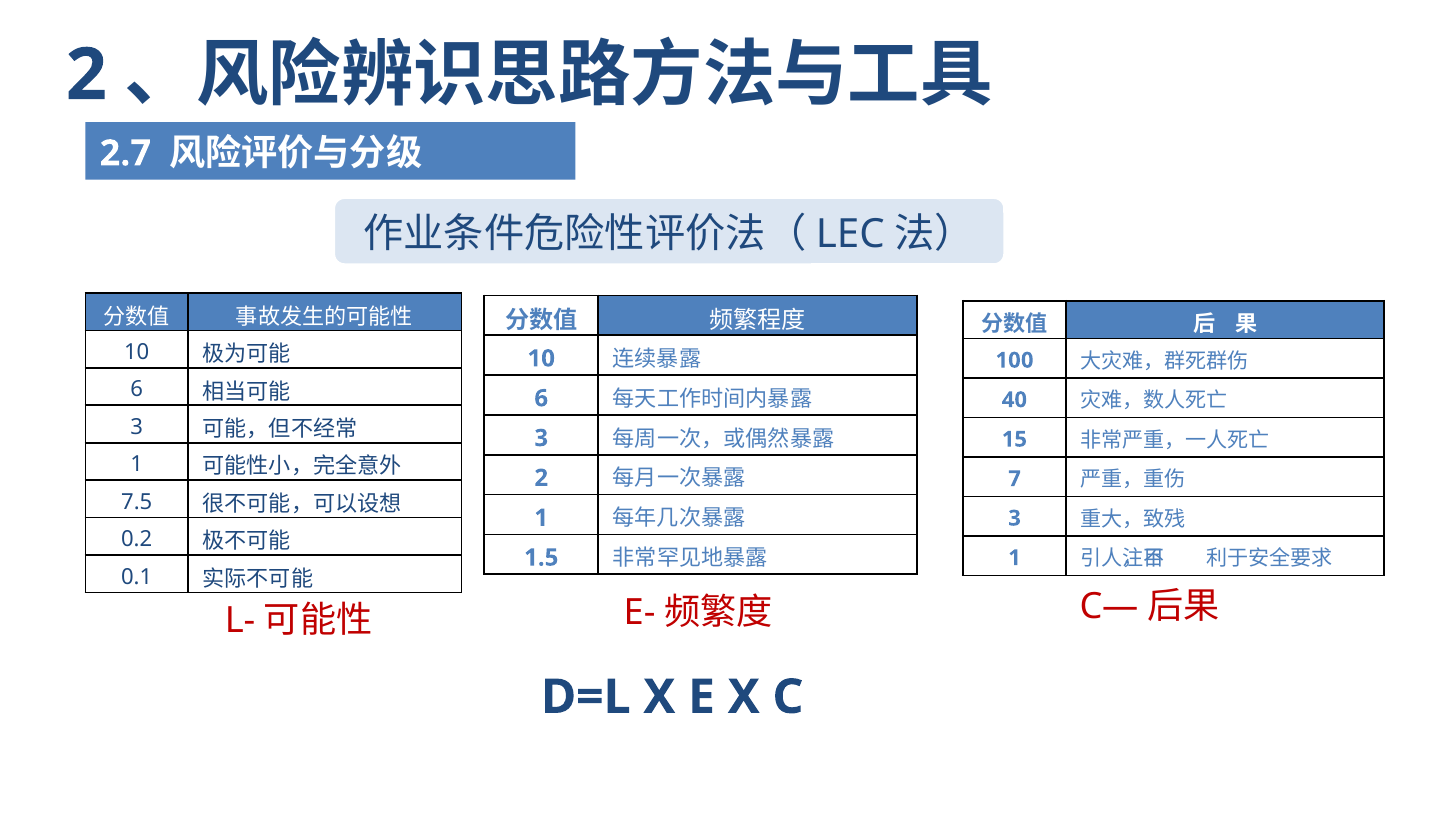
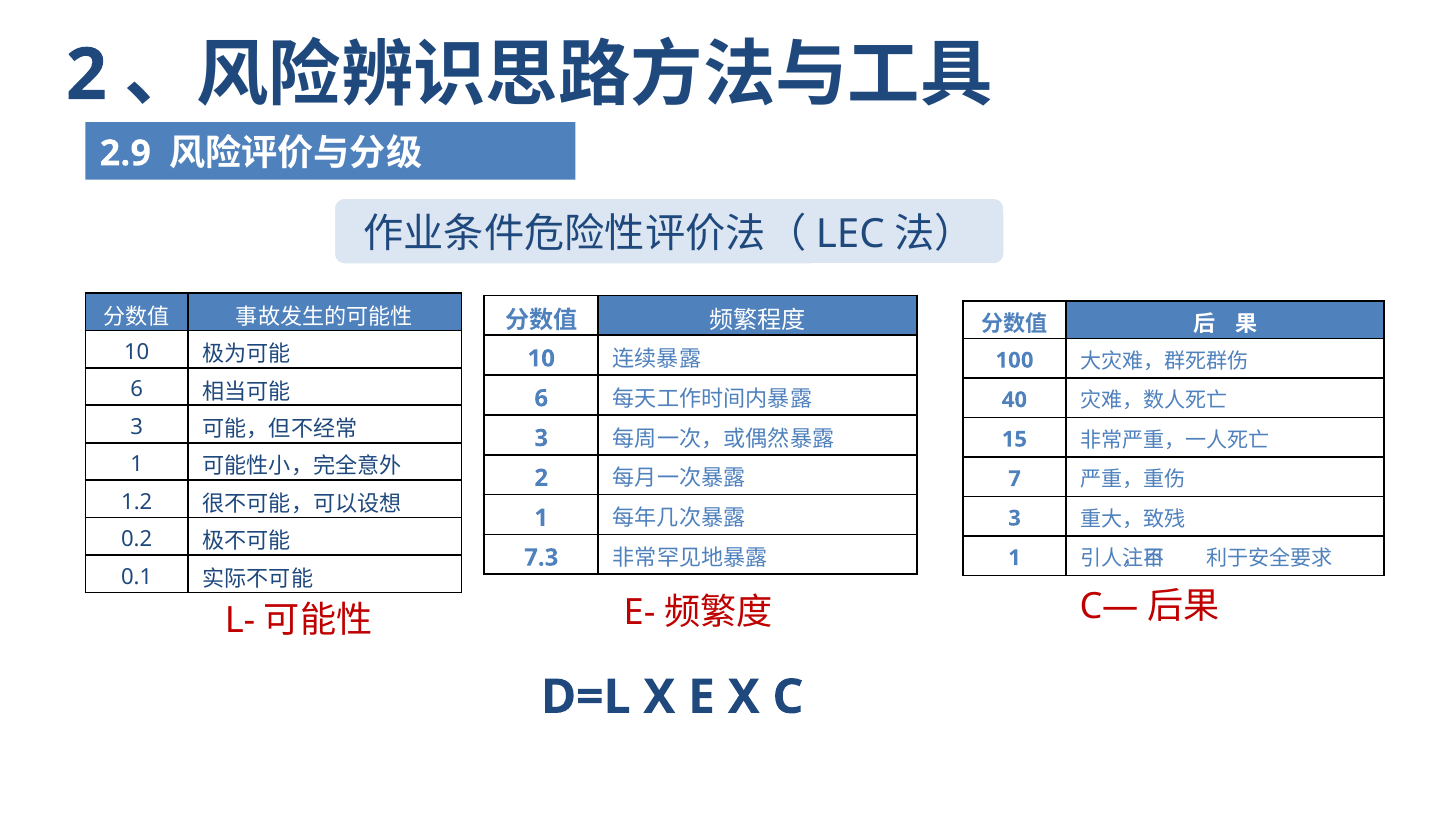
2.7: 2.7 -> 2.9
7.5: 7.5 -> 1.2
1.5: 1.5 -> 7.3
